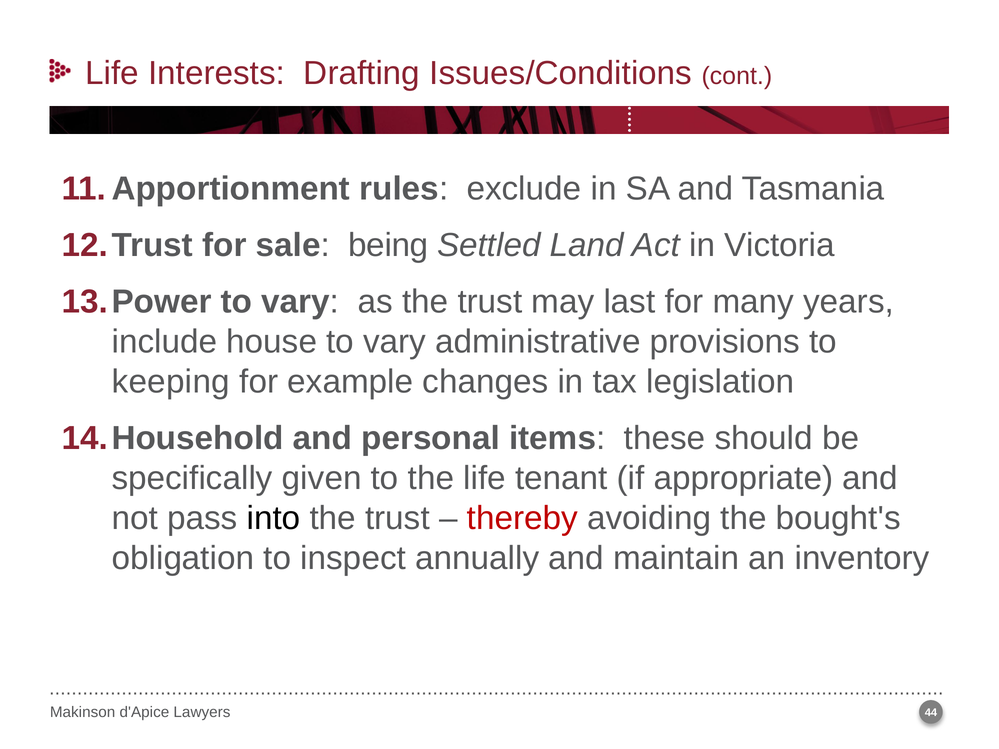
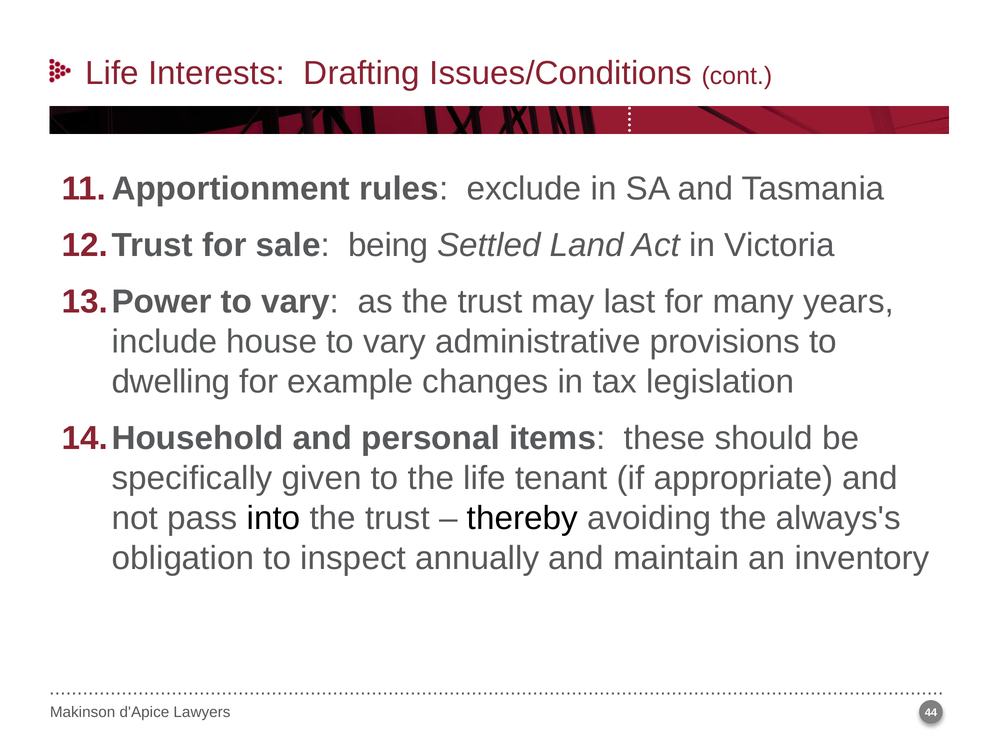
keeping: keeping -> dwelling
thereby colour: red -> black
bought's: bought's -> always's
